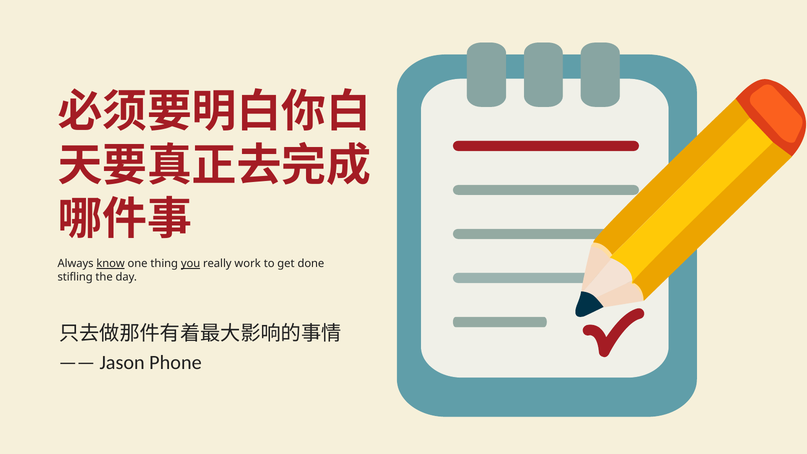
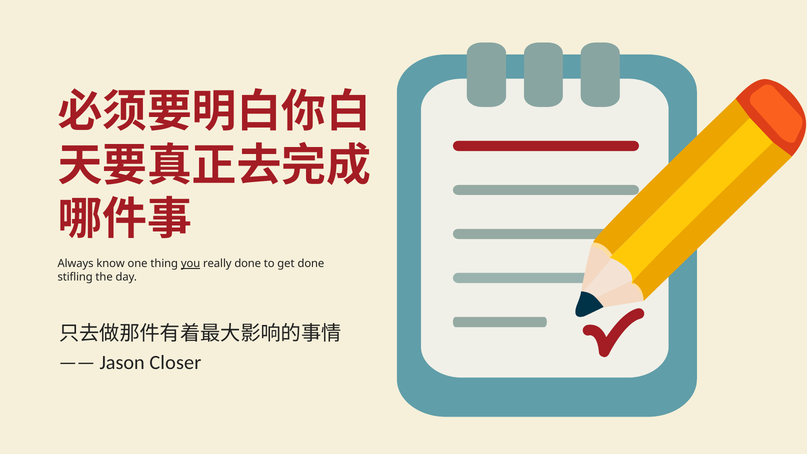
know underline: present -> none
really work: work -> done
Phone: Phone -> Closer
